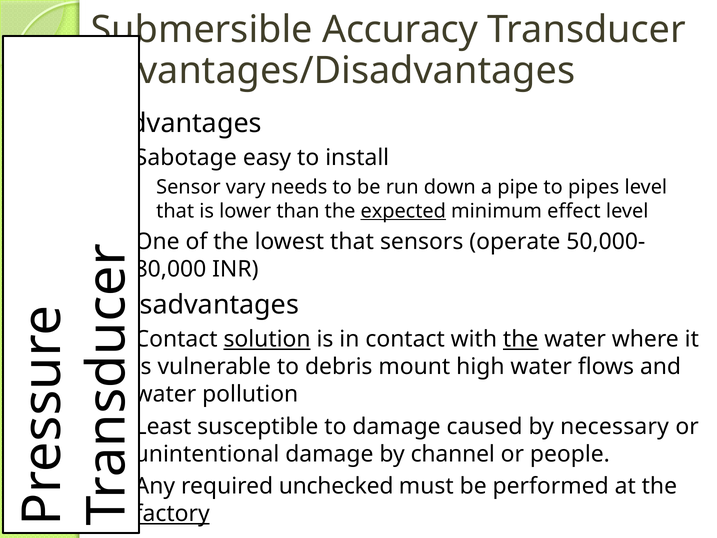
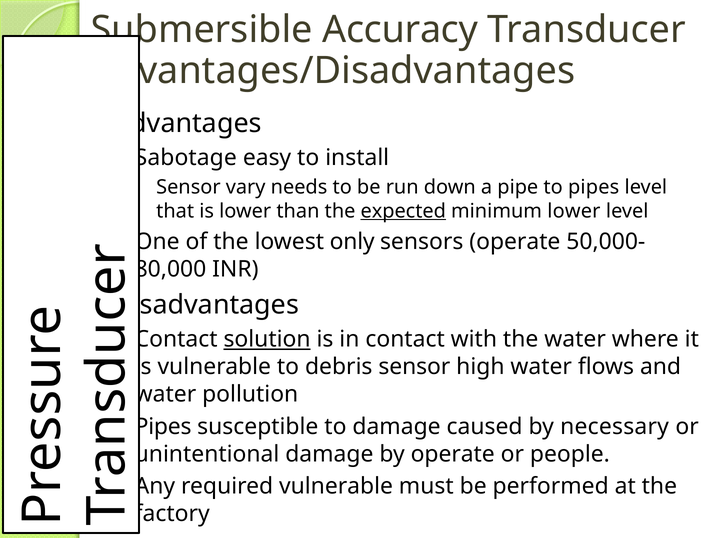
minimum effect: effect -> lower
lowest that: that -> only
the at (521, 339) underline: present -> none
debris mount: mount -> sensor
Least at (163, 426): Least -> Pipes
by channel: channel -> operate
required unchecked: unchecked -> vulnerable
factory underline: present -> none
